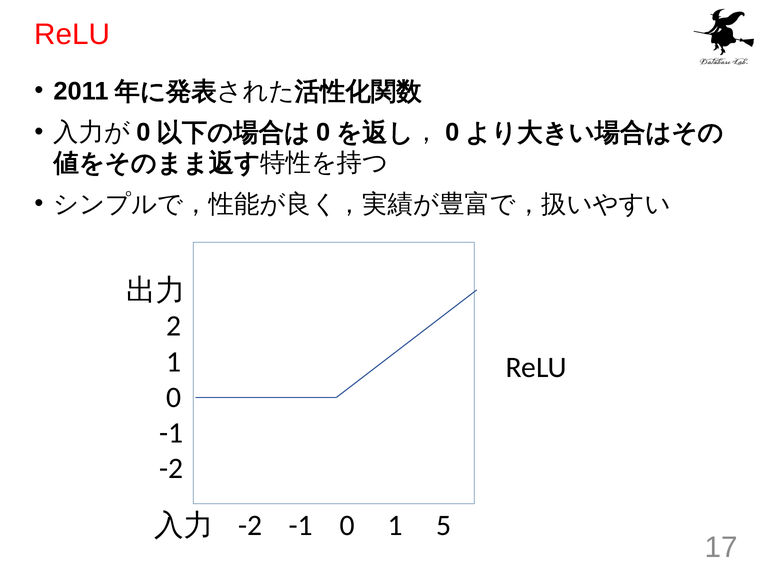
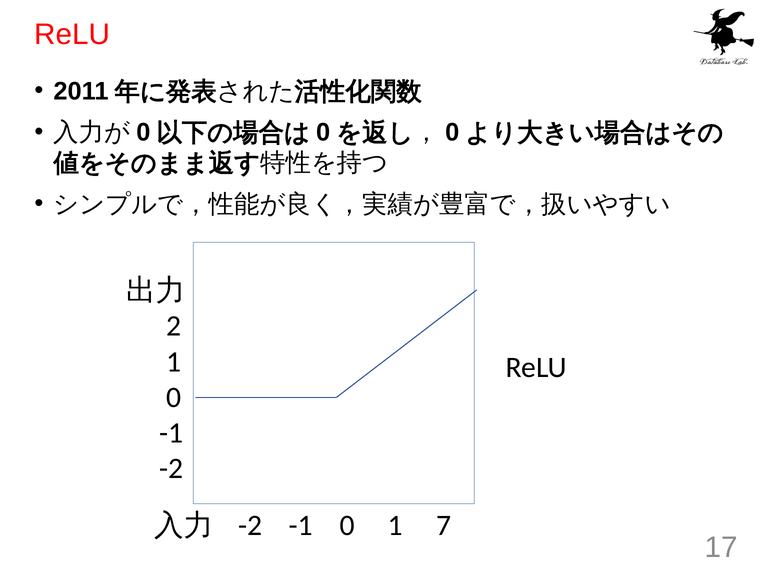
5: 5 -> 7
